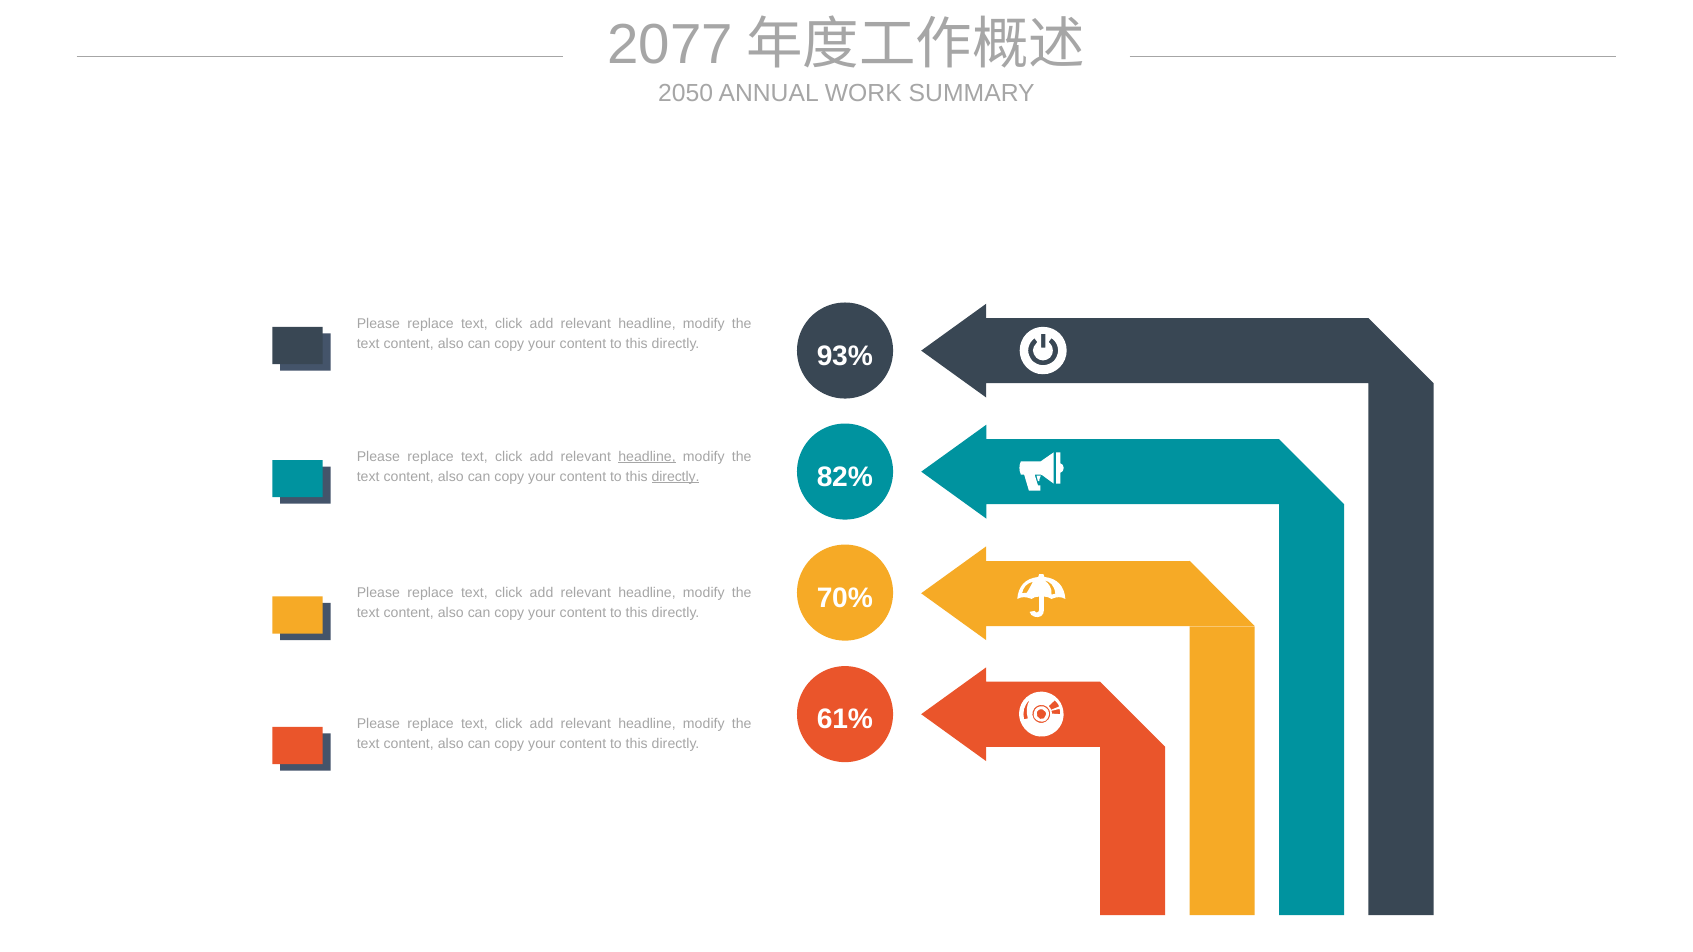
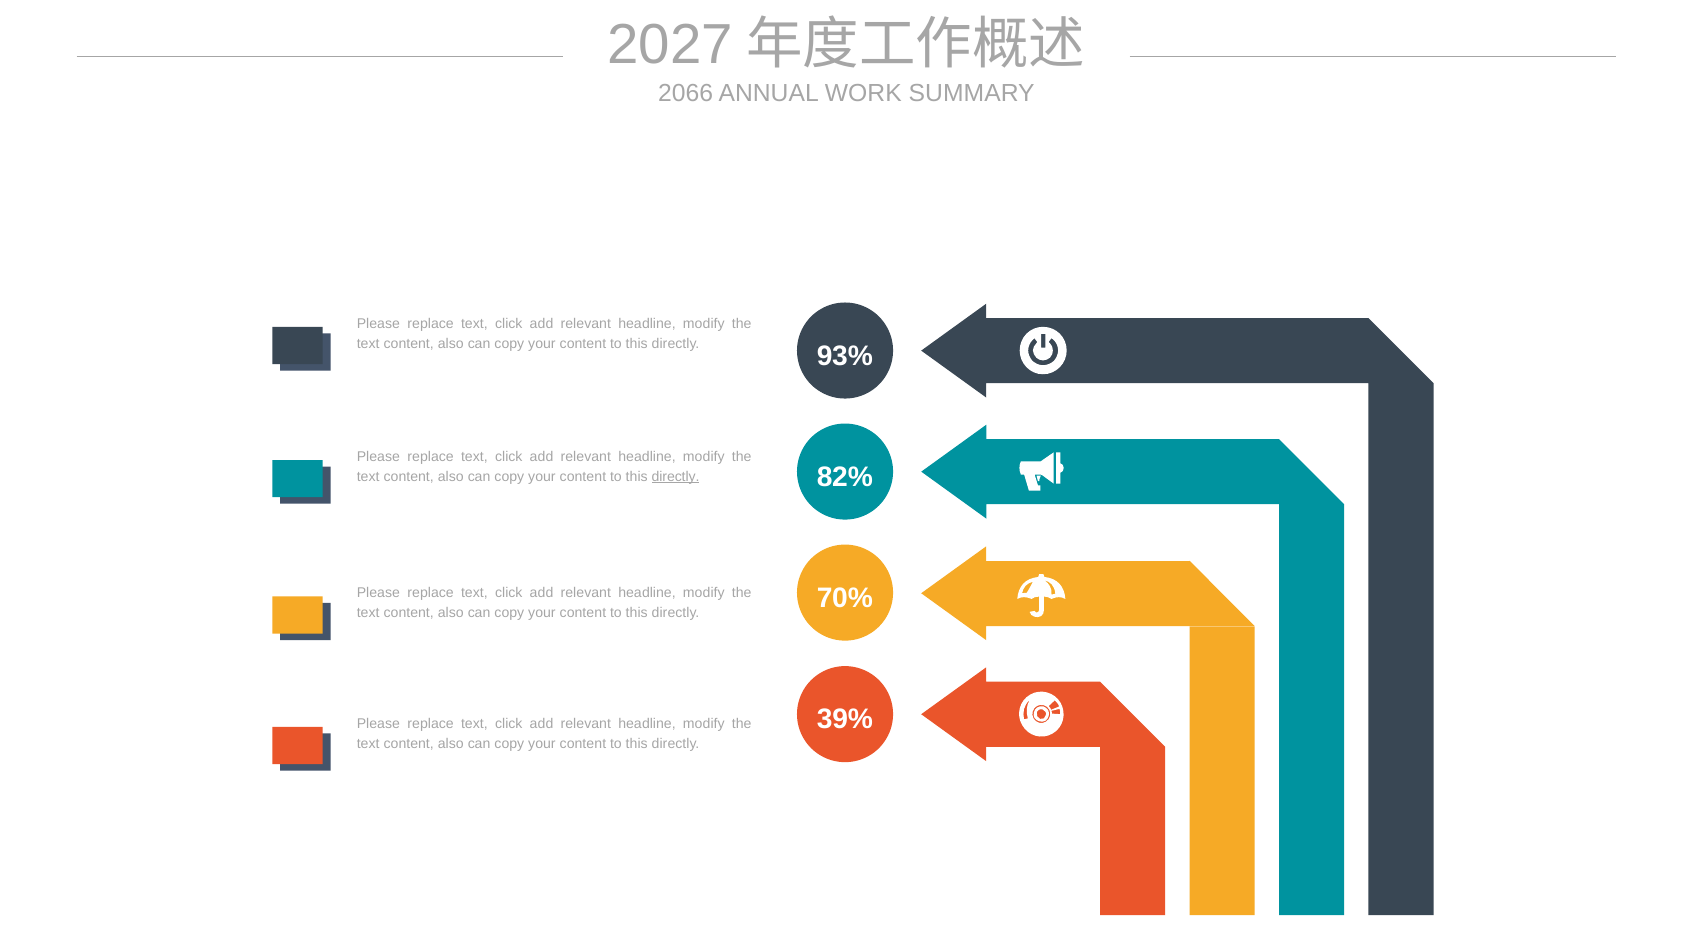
2077: 2077 -> 2027
2050: 2050 -> 2066
headline at (647, 457) underline: present -> none
61%: 61% -> 39%
